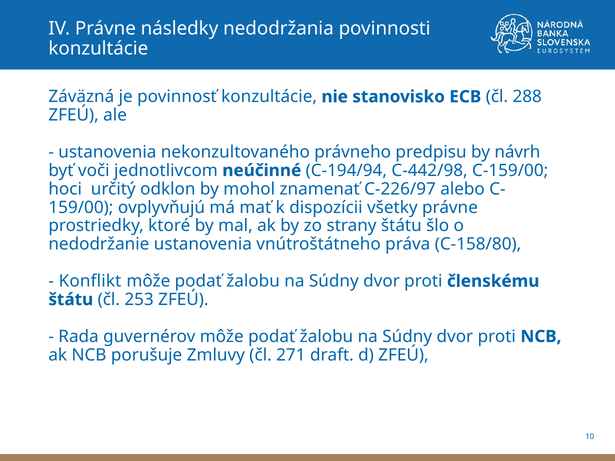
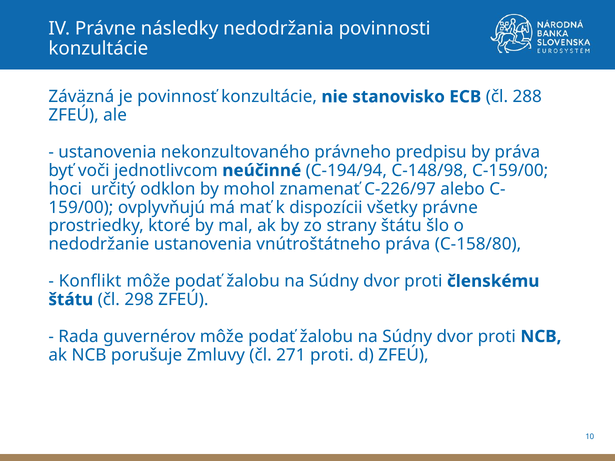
by návrh: návrh -> práva
C-442/98: C-442/98 -> C-148/98
253: 253 -> 298
271 draft: draft -> proti
